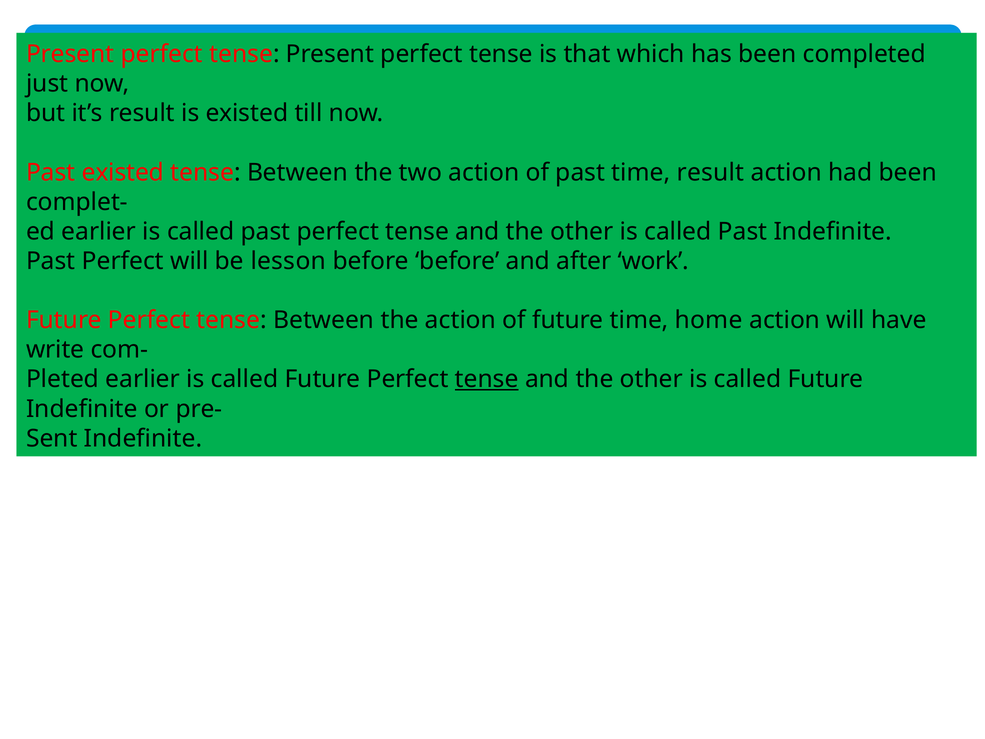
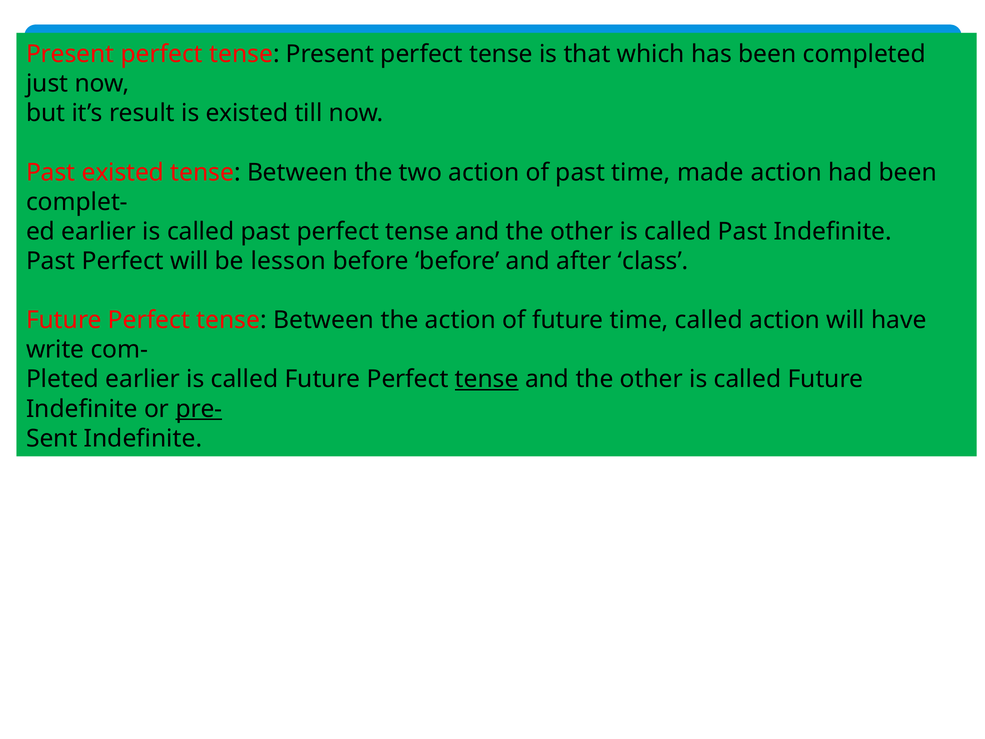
time result: result -> made
work: work -> class
time home: home -> called
pre- underline: none -> present
